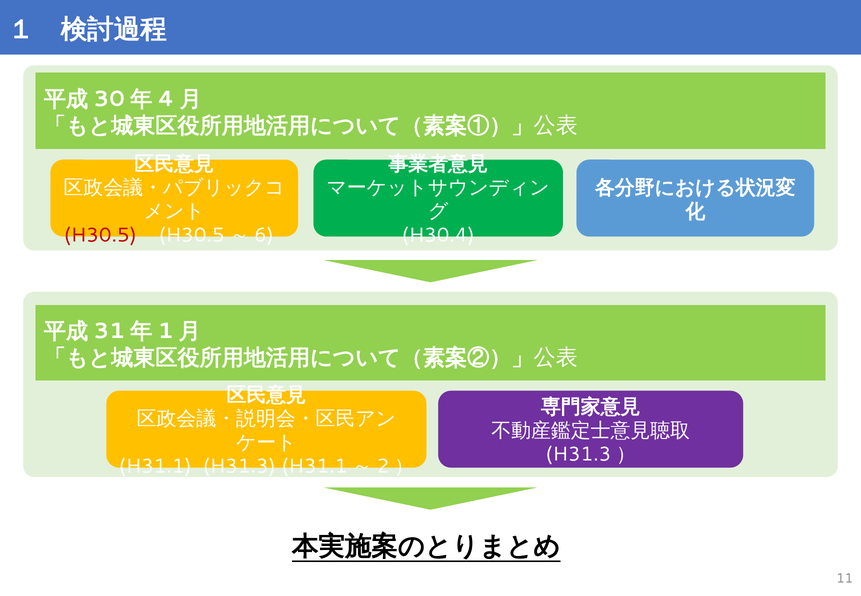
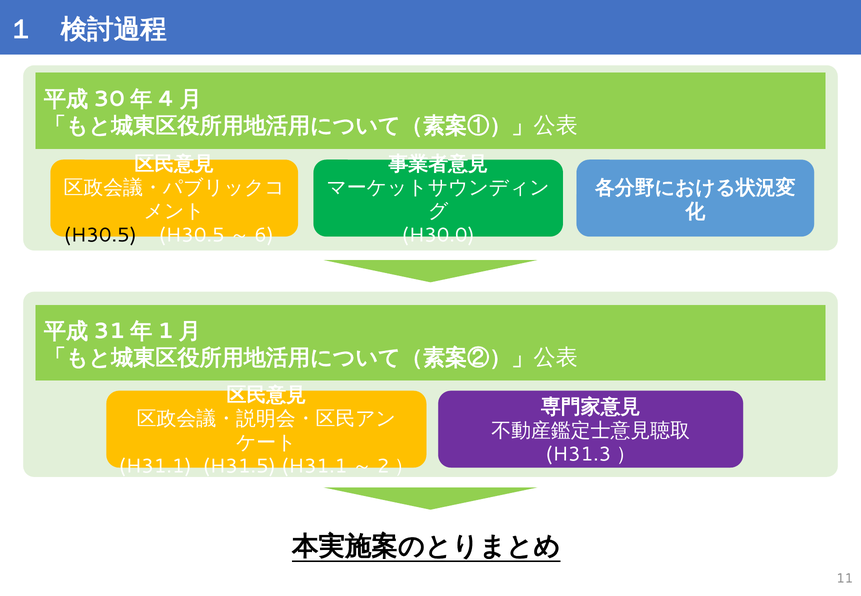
H30.5 colour: red -> black
H30.4: H30.4 -> H30.0
H31.3: H31.3 -> H31.5
